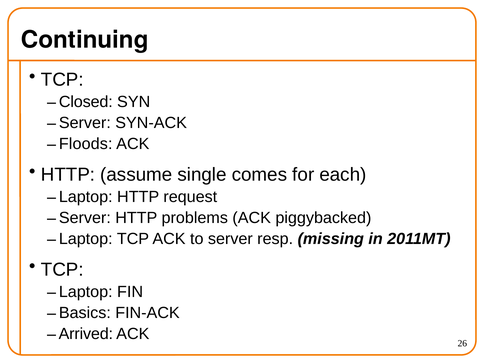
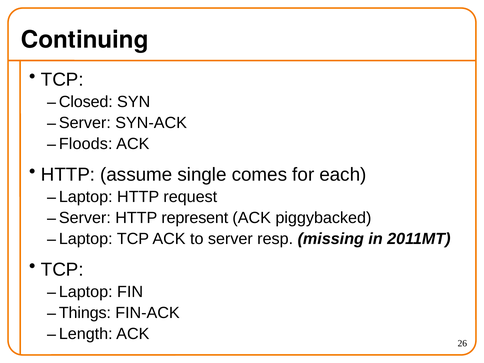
problems: problems -> represent
Basics: Basics -> Things
Arrived: Arrived -> Length
